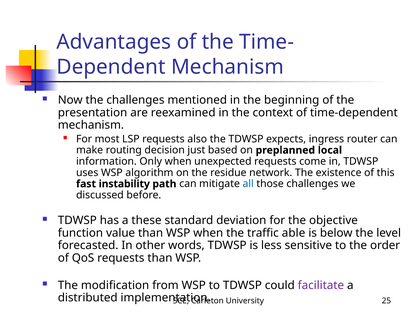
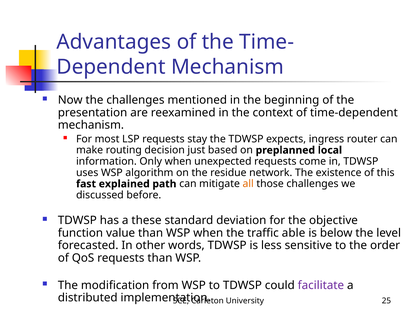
also: also -> stay
instability: instability -> explained
all colour: blue -> orange
